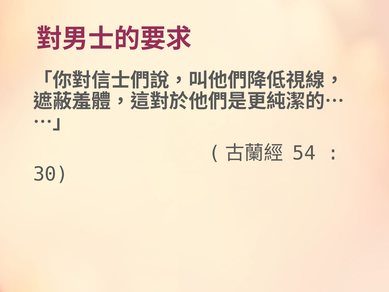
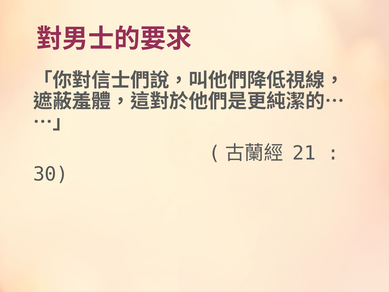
54: 54 -> 21
